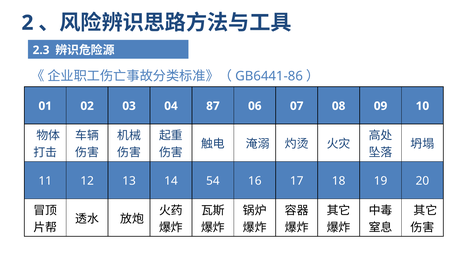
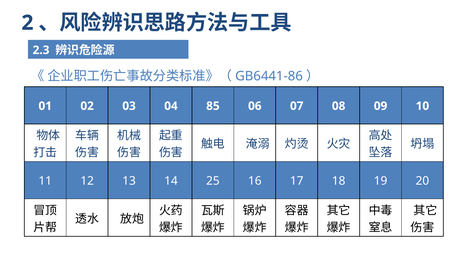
87: 87 -> 85
54: 54 -> 25
